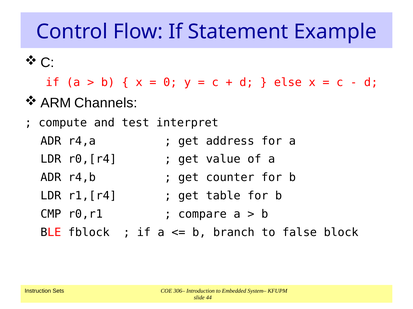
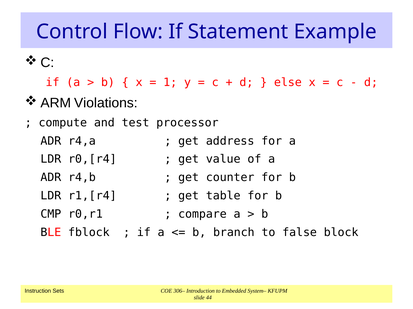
0: 0 -> 1
Channels: Channels -> Violations
interpret: interpret -> processor
